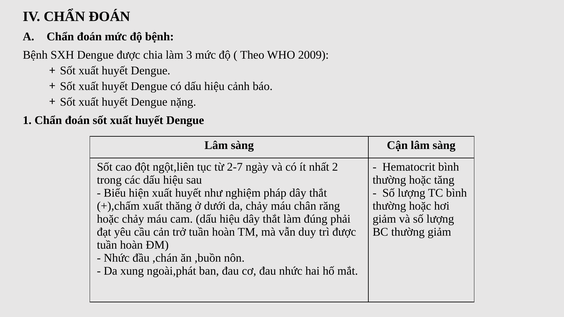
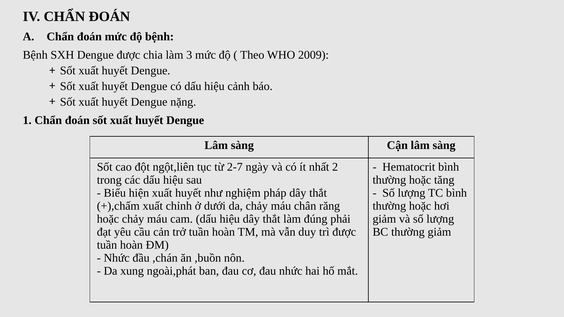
thăng: thăng -> chỉnh
